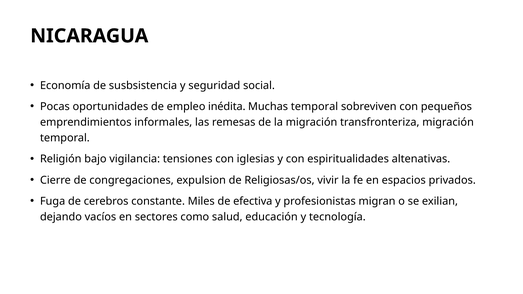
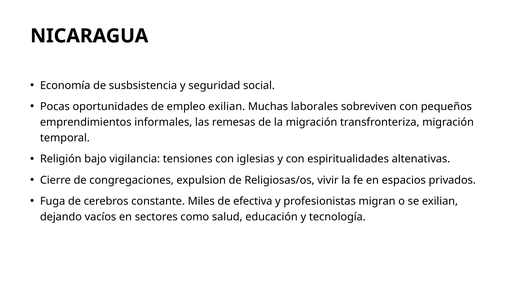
empleo inédita: inédita -> exilian
Muchas temporal: temporal -> laborales
